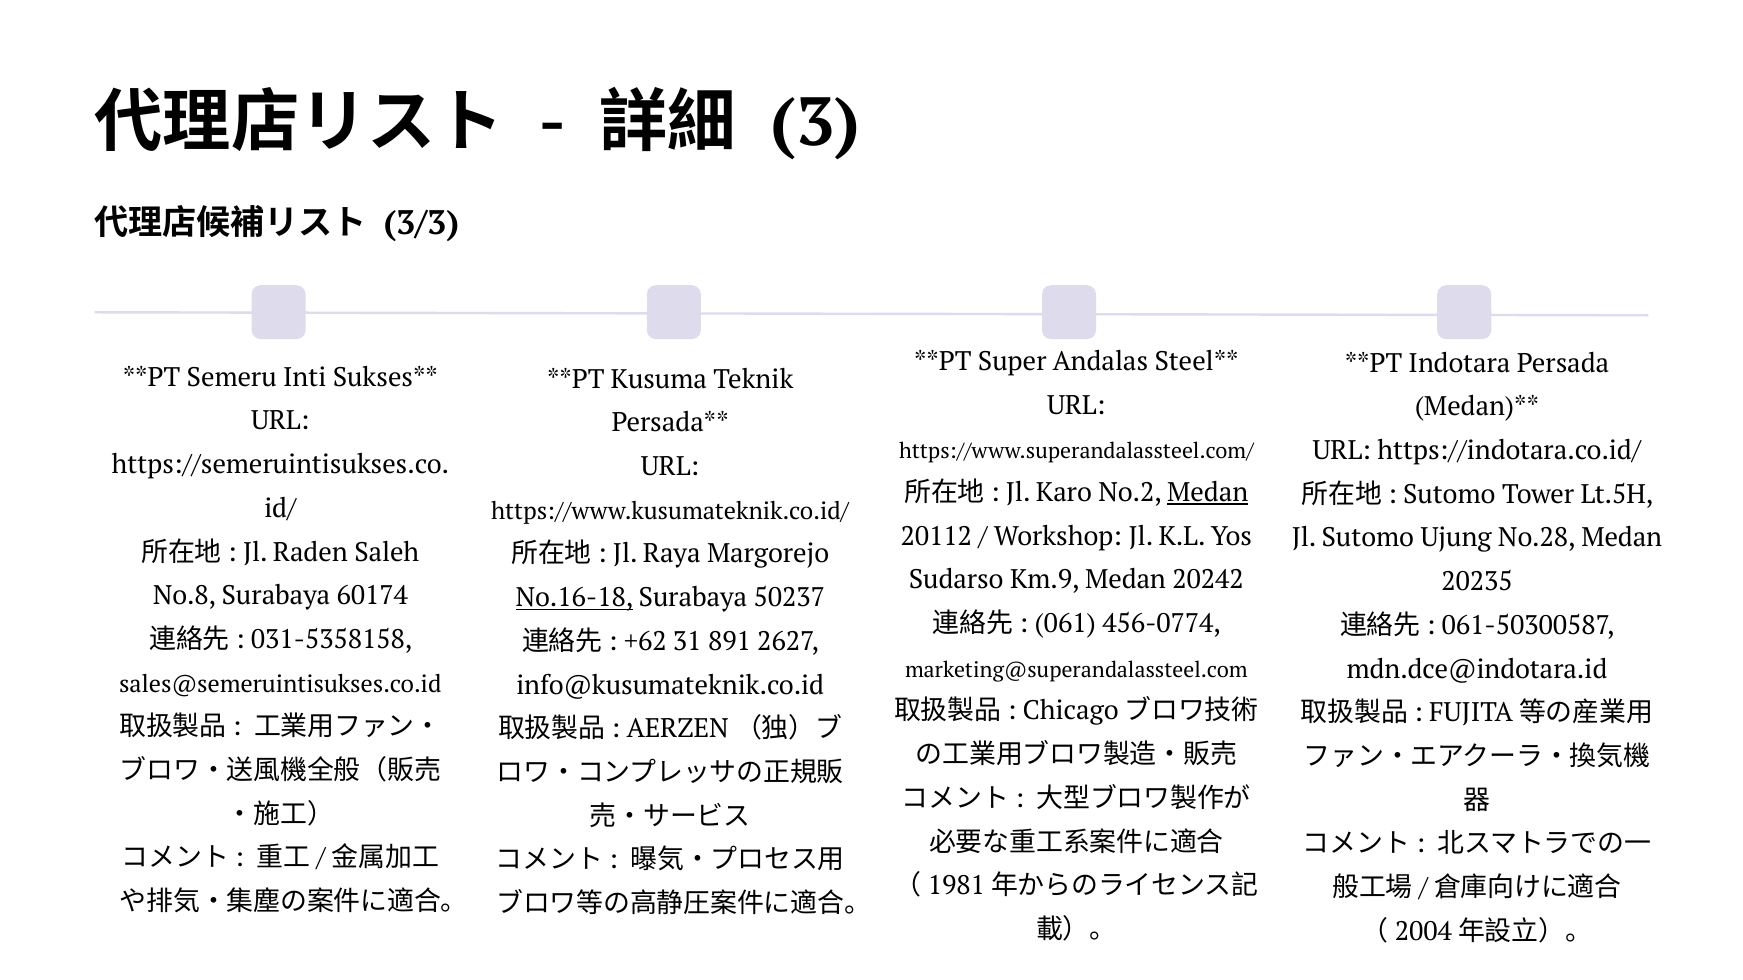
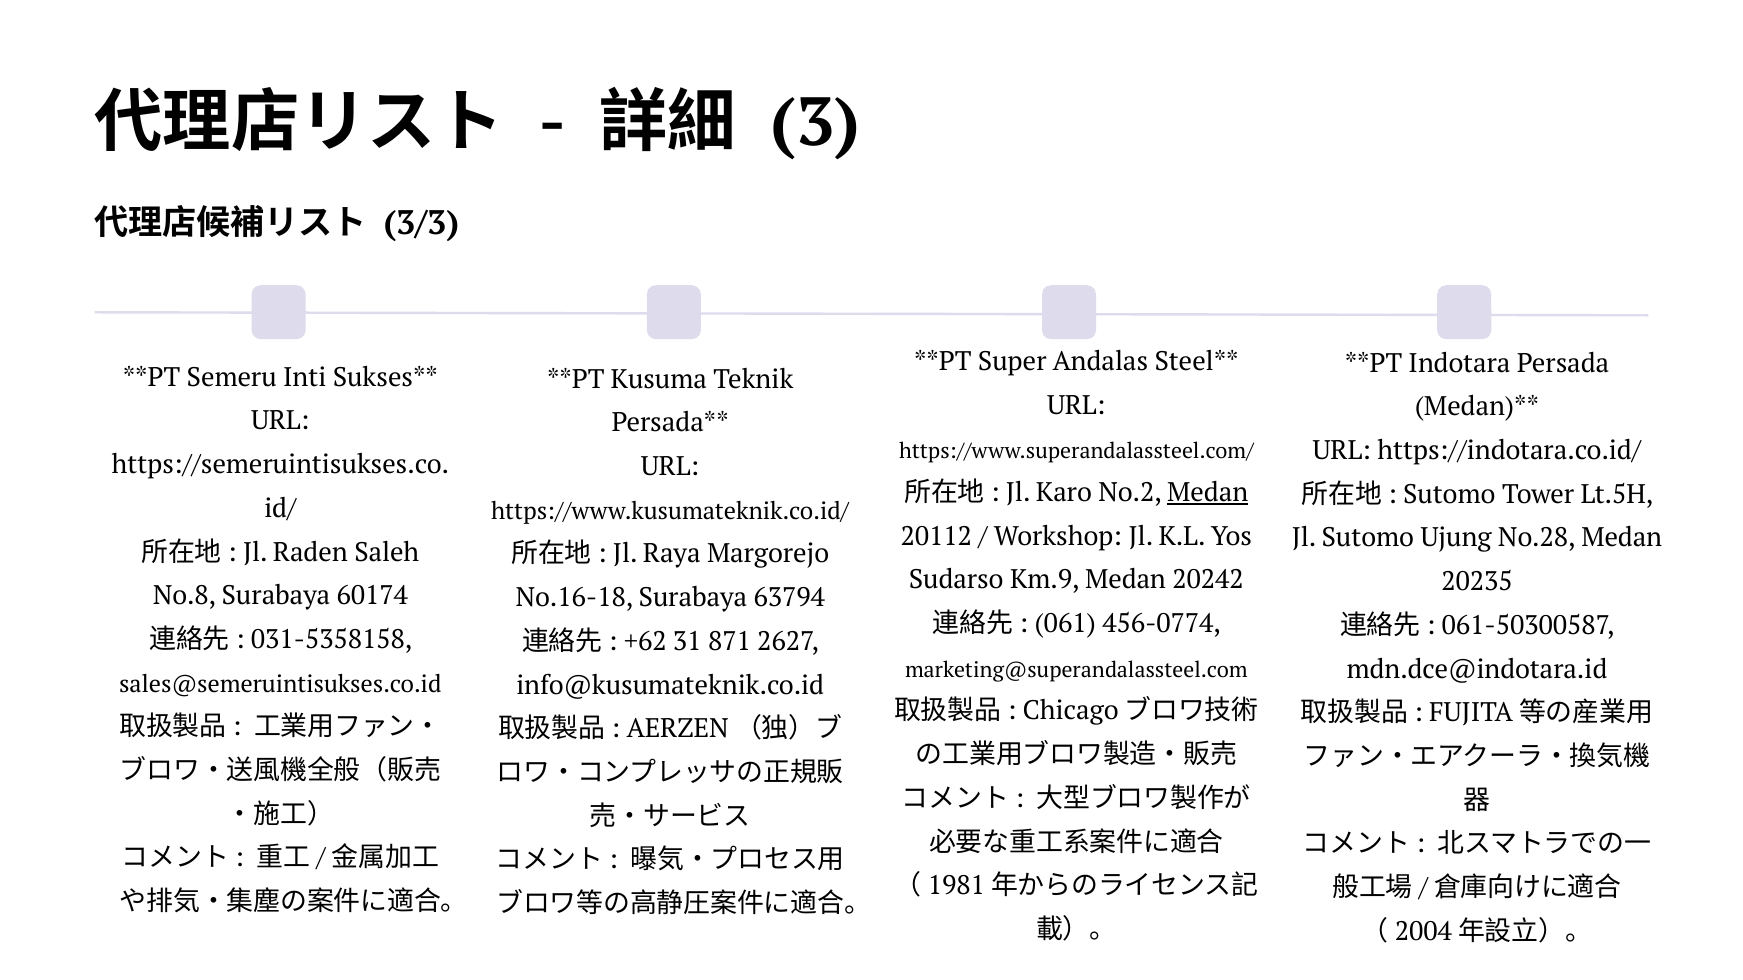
No.16-18 underline: present -> none
50237: 50237 -> 63794
891: 891 -> 871
